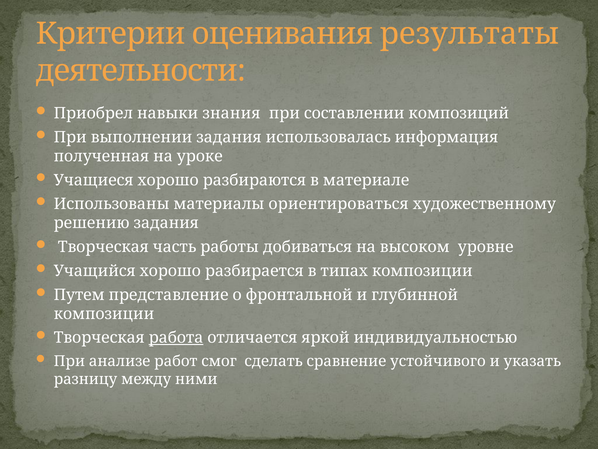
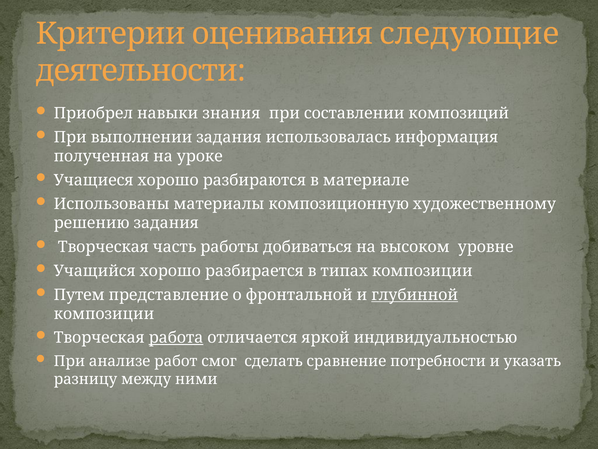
результаты: результаты -> следующие
ориентироваться: ориентироваться -> композиционную
глубинной underline: none -> present
устойчивого: устойчивого -> потребности
